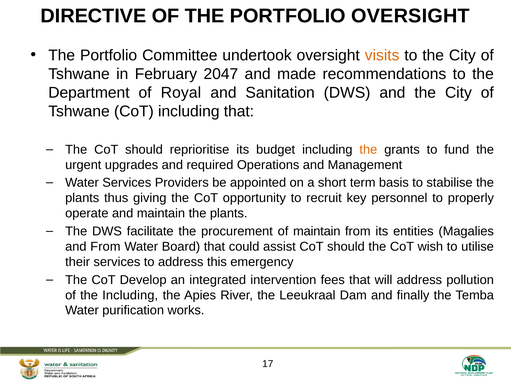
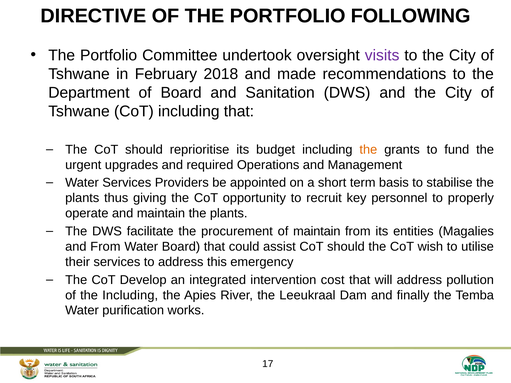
PORTFOLIO OVERSIGHT: OVERSIGHT -> FOLLOWING
visits colour: orange -> purple
2047: 2047 -> 2018
of Royal: Royal -> Board
fees: fees -> cost
